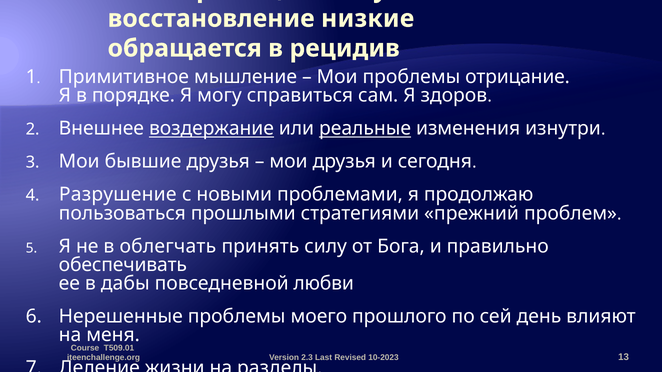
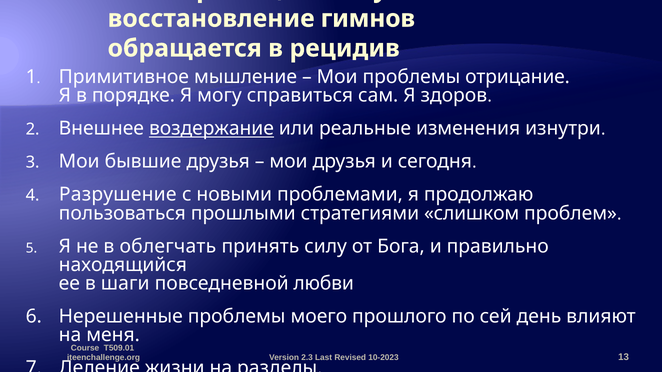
низкие: низкие -> гимнов
реальные underline: present -> none
прежний: прежний -> слишком
обеспечивать: обеспечивать -> находящийся
дабы: дабы -> шаги
